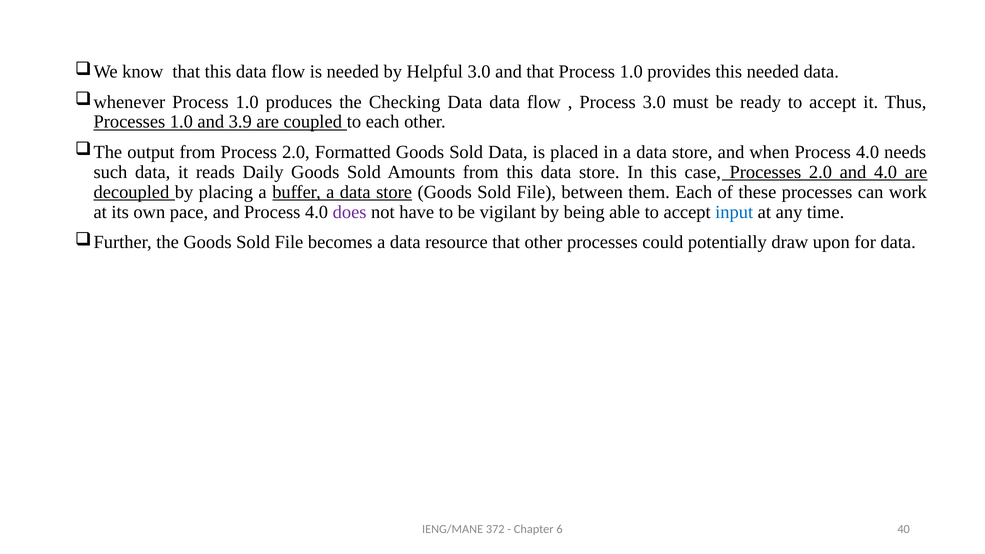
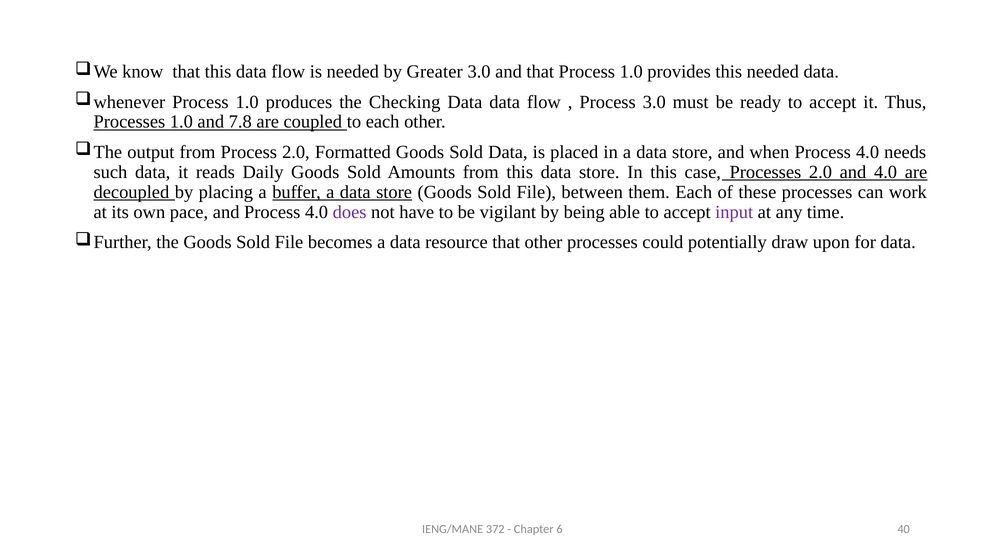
Helpful: Helpful -> Greater
3.9: 3.9 -> 7.8
input colour: blue -> purple
